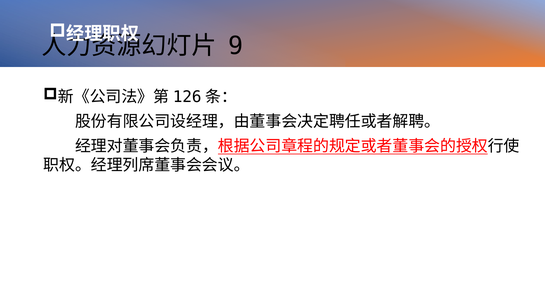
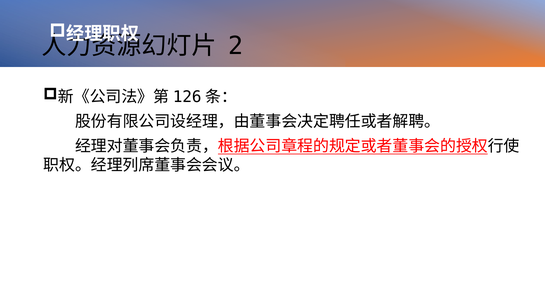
9: 9 -> 2
